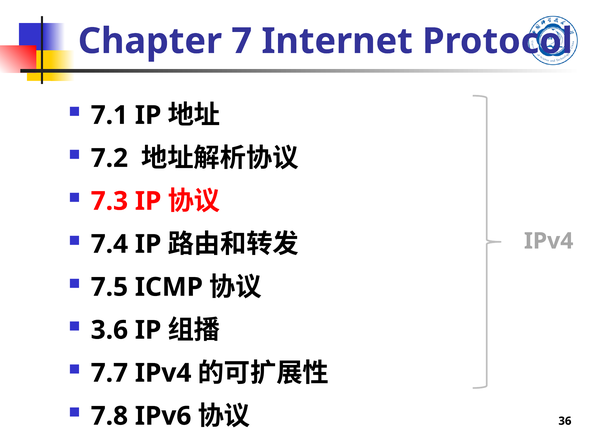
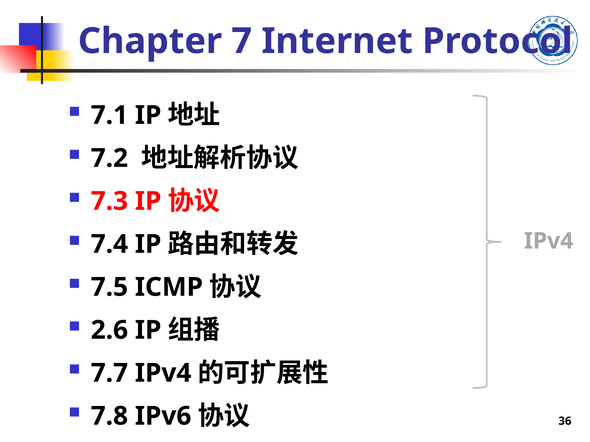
3.6: 3.6 -> 2.6
